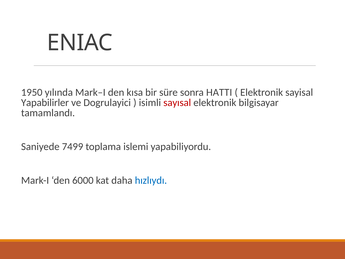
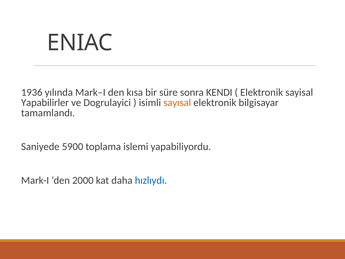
1950: 1950 -> 1936
HATTI: HATTI -> KENDI
sayısal colour: red -> orange
7499: 7499 -> 5900
6000: 6000 -> 2000
